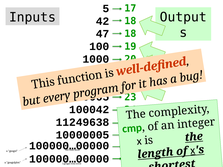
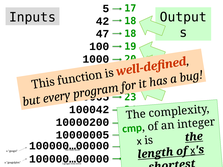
11249638: 11249638 -> 10000200
